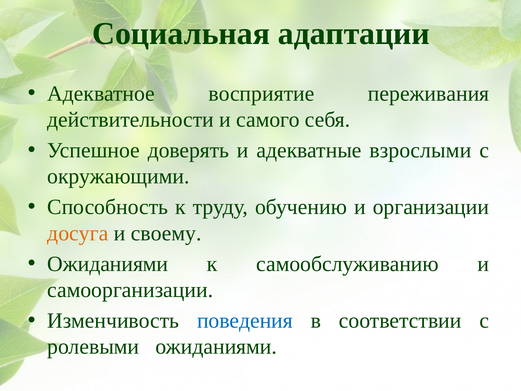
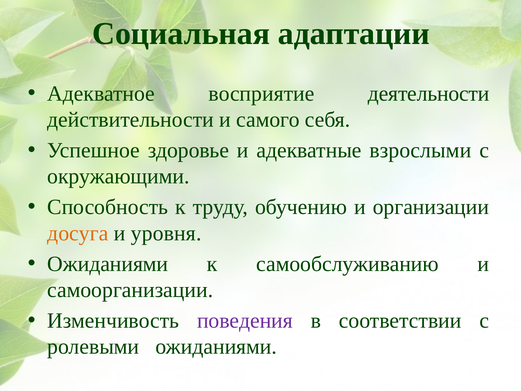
переживания: переживания -> деятельности
доверять: доверять -> здоровье
своему: своему -> уровня
поведения colour: blue -> purple
